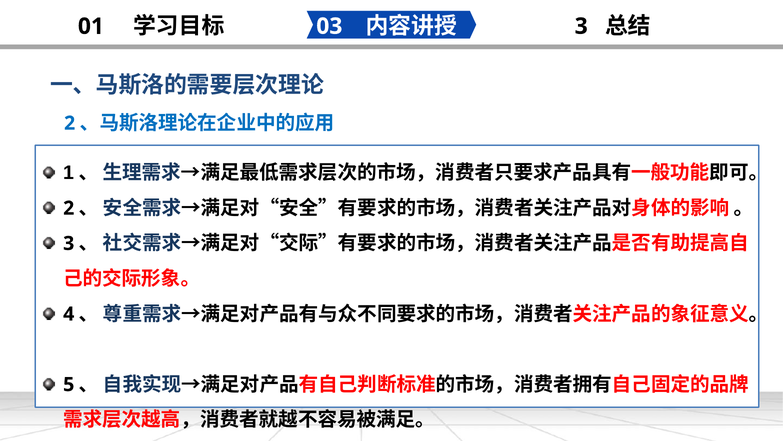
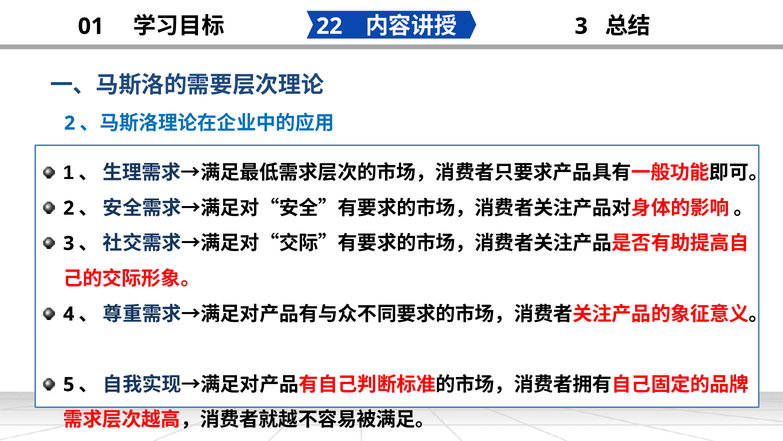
03 at (329, 26): 03 -> 22
